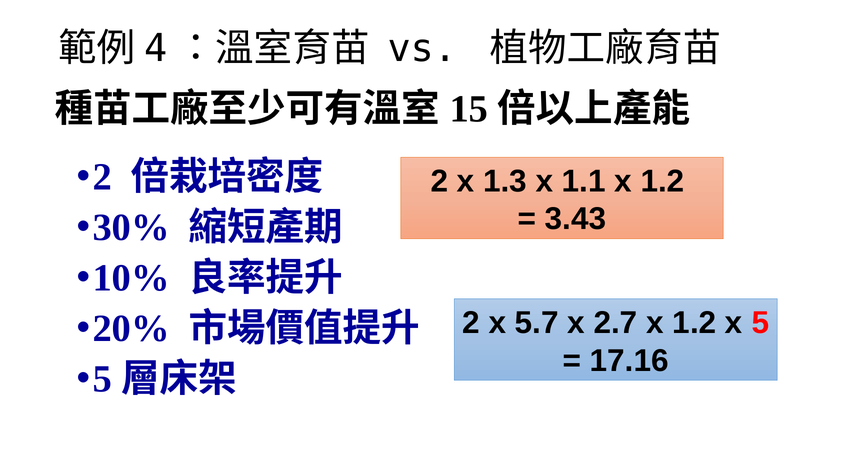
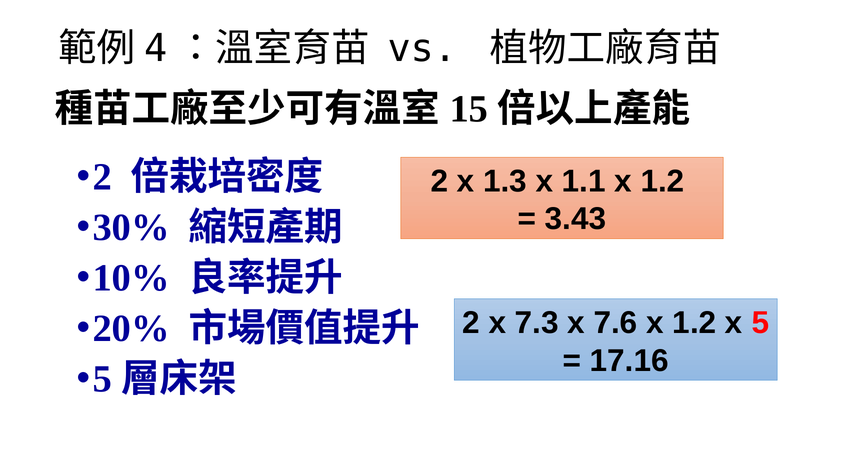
5.7: 5.7 -> 7.3
2.7: 2.7 -> 7.6
